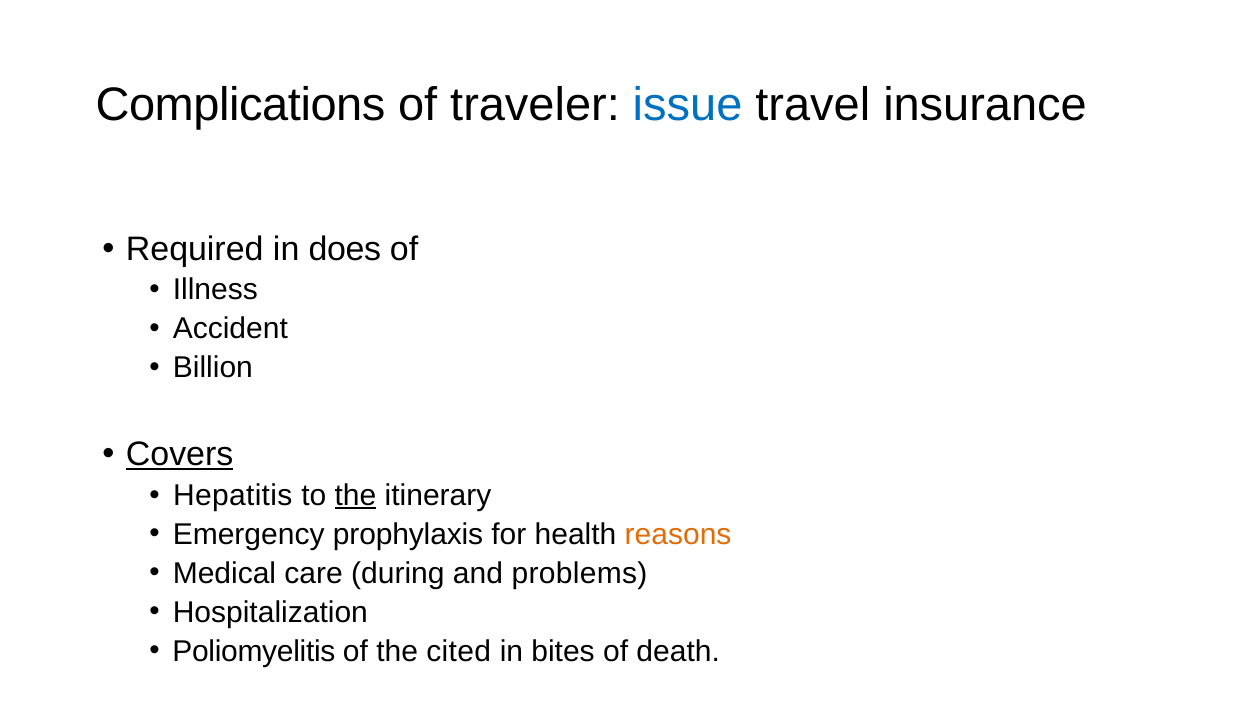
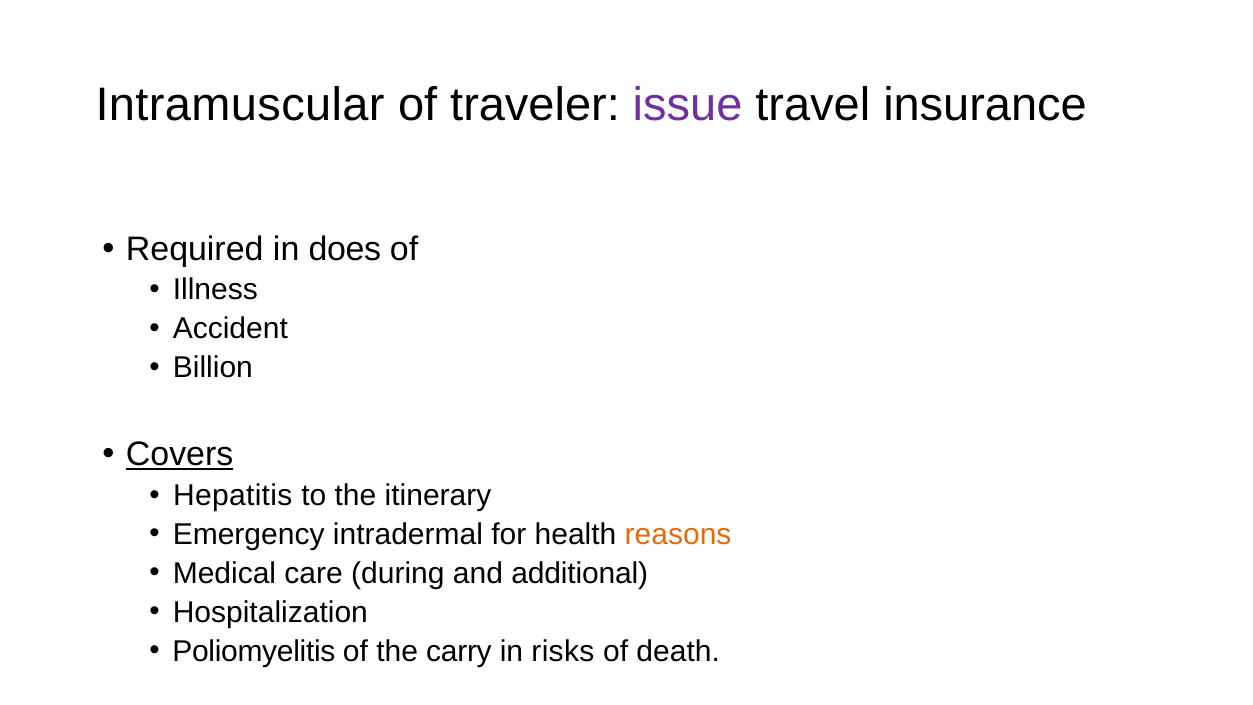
Complications: Complications -> Intramuscular
issue colour: blue -> purple
the at (356, 495) underline: present -> none
prophylaxis: prophylaxis -> intradermal
problems: problems -> additional
cited: cited -> carry
bites: bites -> risks
